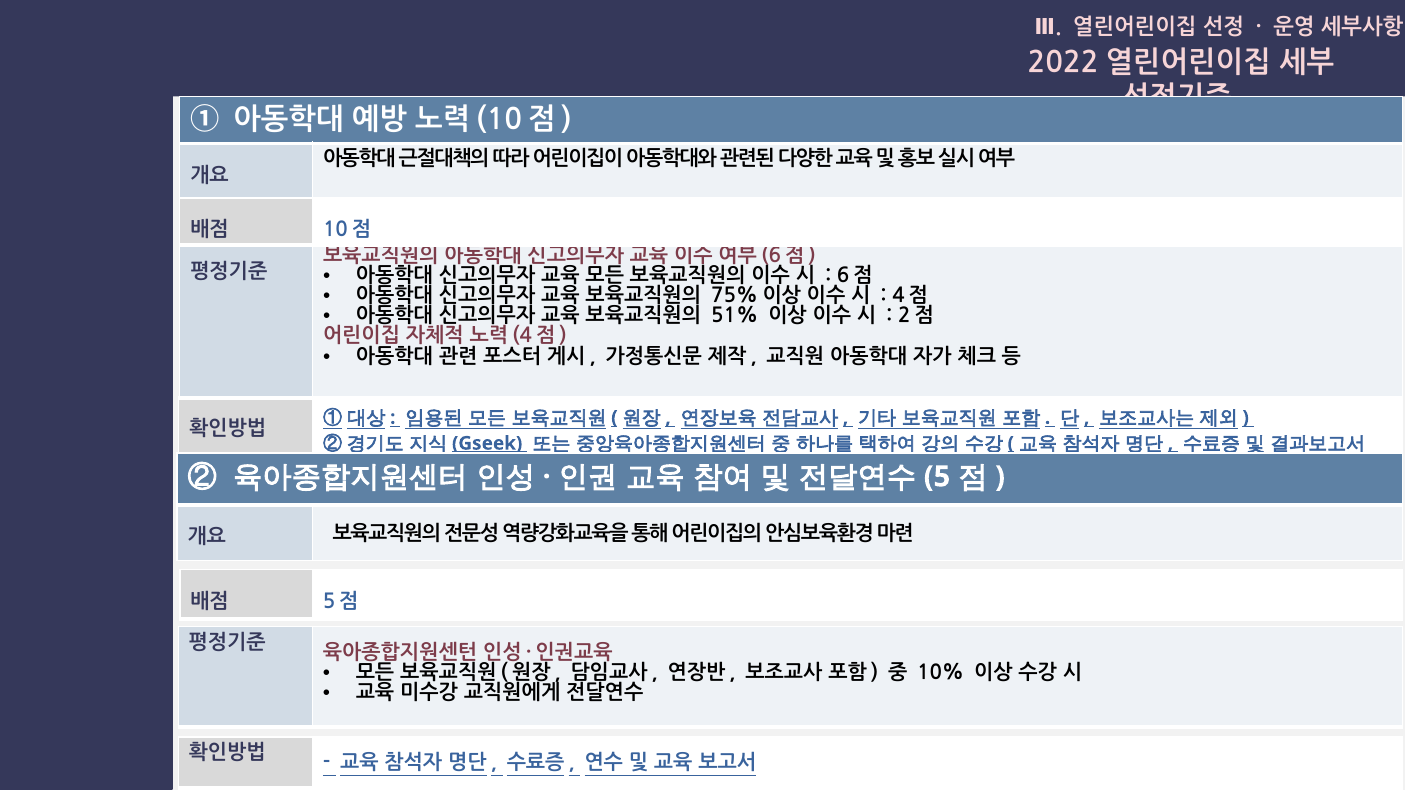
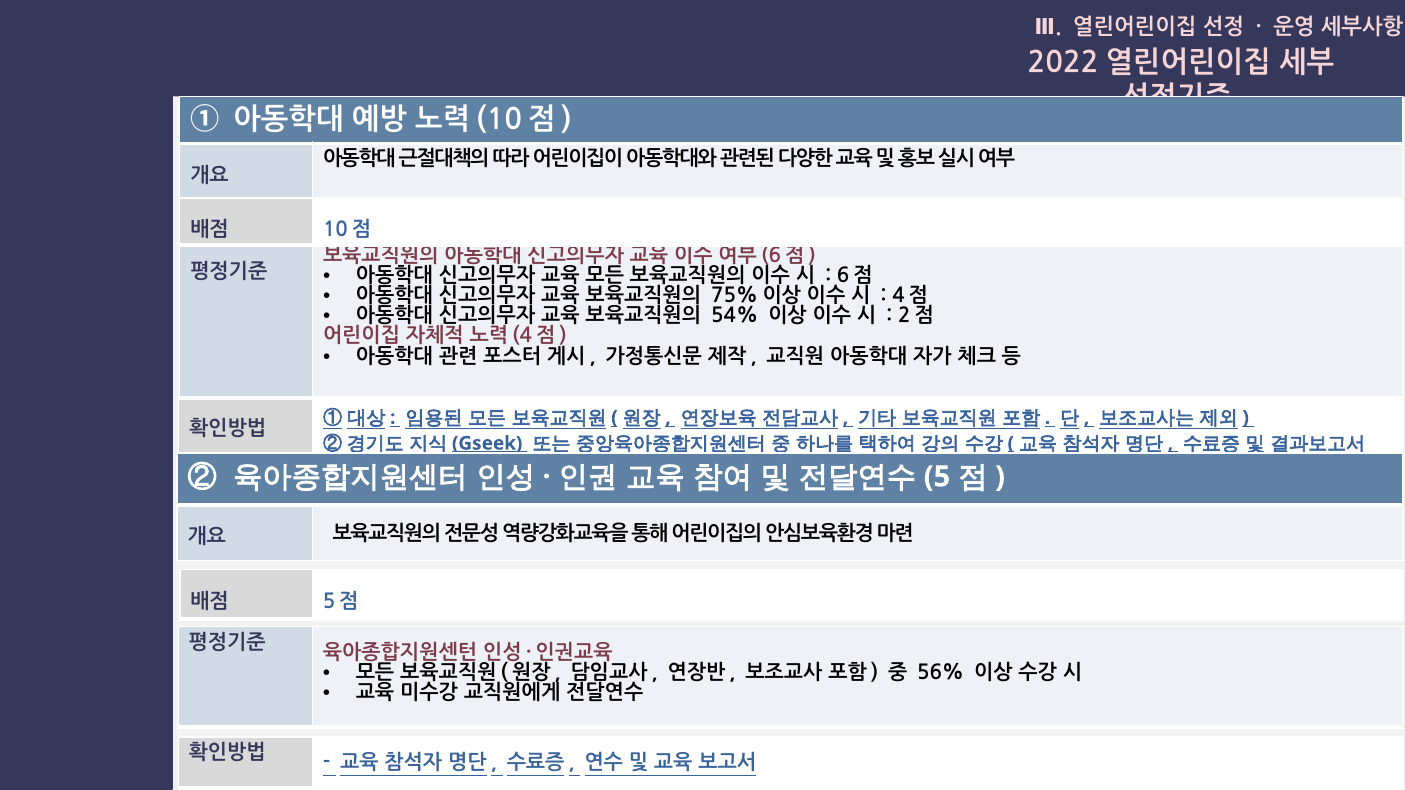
51%: 51% -> 54%
10%: 10% -> 56%
